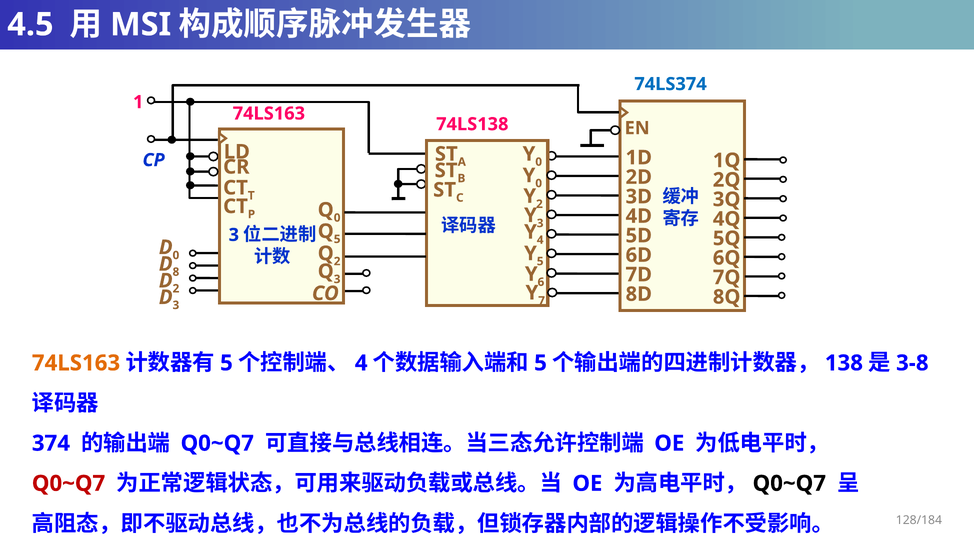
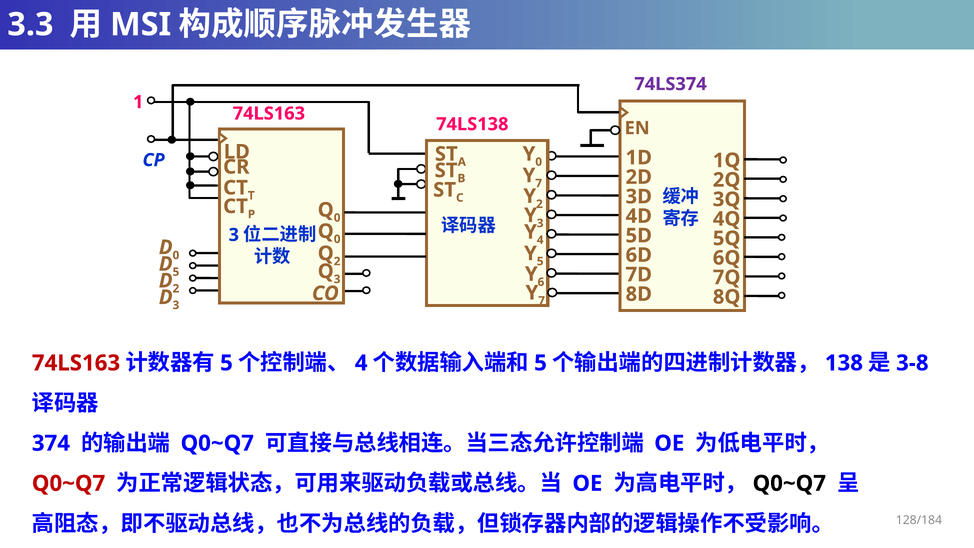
4.5: 4.5 -> 3.3
74LS374 colour: blue -> purple
0 at (539, 183): 0 -> 7
5 at (337, 239): 5 -> 0
D 8: 8 -> 5
74LS163 at (76, 363) colour: orange -> red
